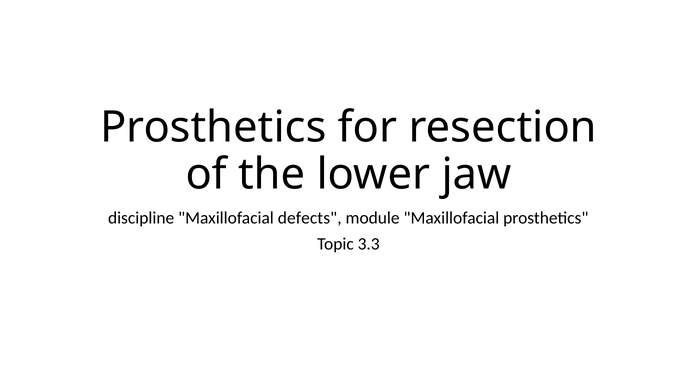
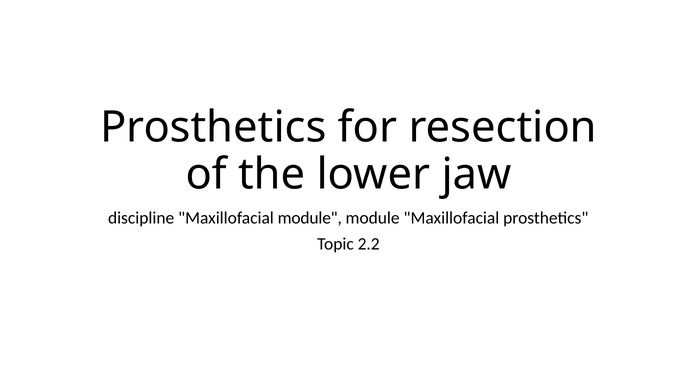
Maxillofacial defects: defects -> module
3.3: 3.3 -> 2.2
